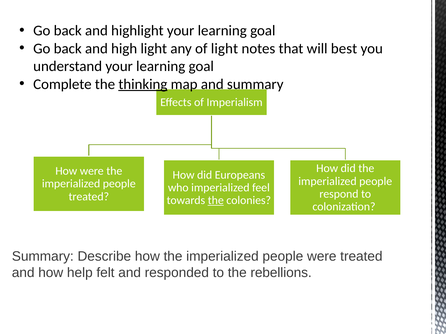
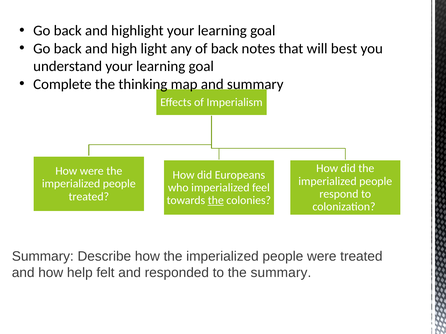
of light: light -> back
thinking underline: present -> none
the rebellions: rebellions -> summary
